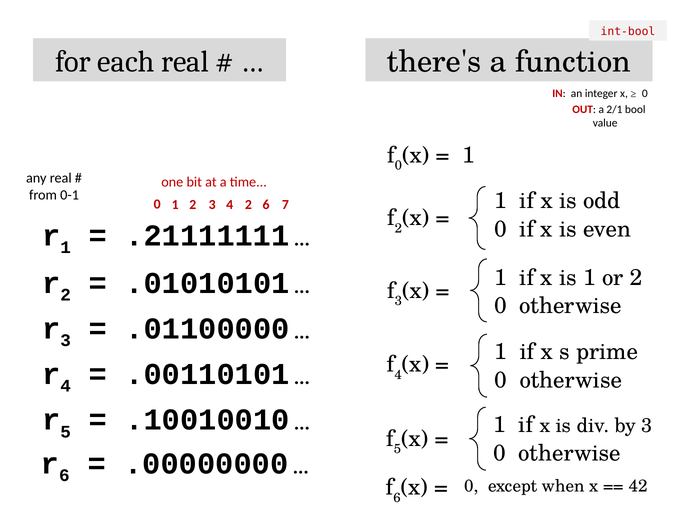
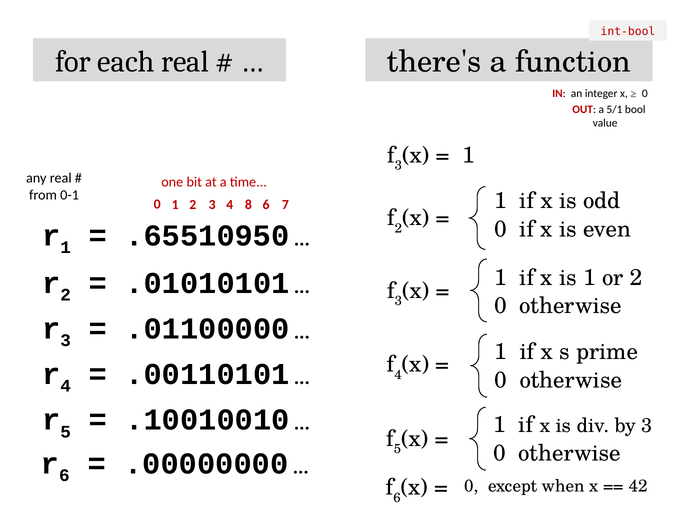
2/1: 2/1 -> 5/1
0 at (398, 166): 0 -> 3
4 2: 2 -> 8
.21111111: .21111111 -> .65510950
